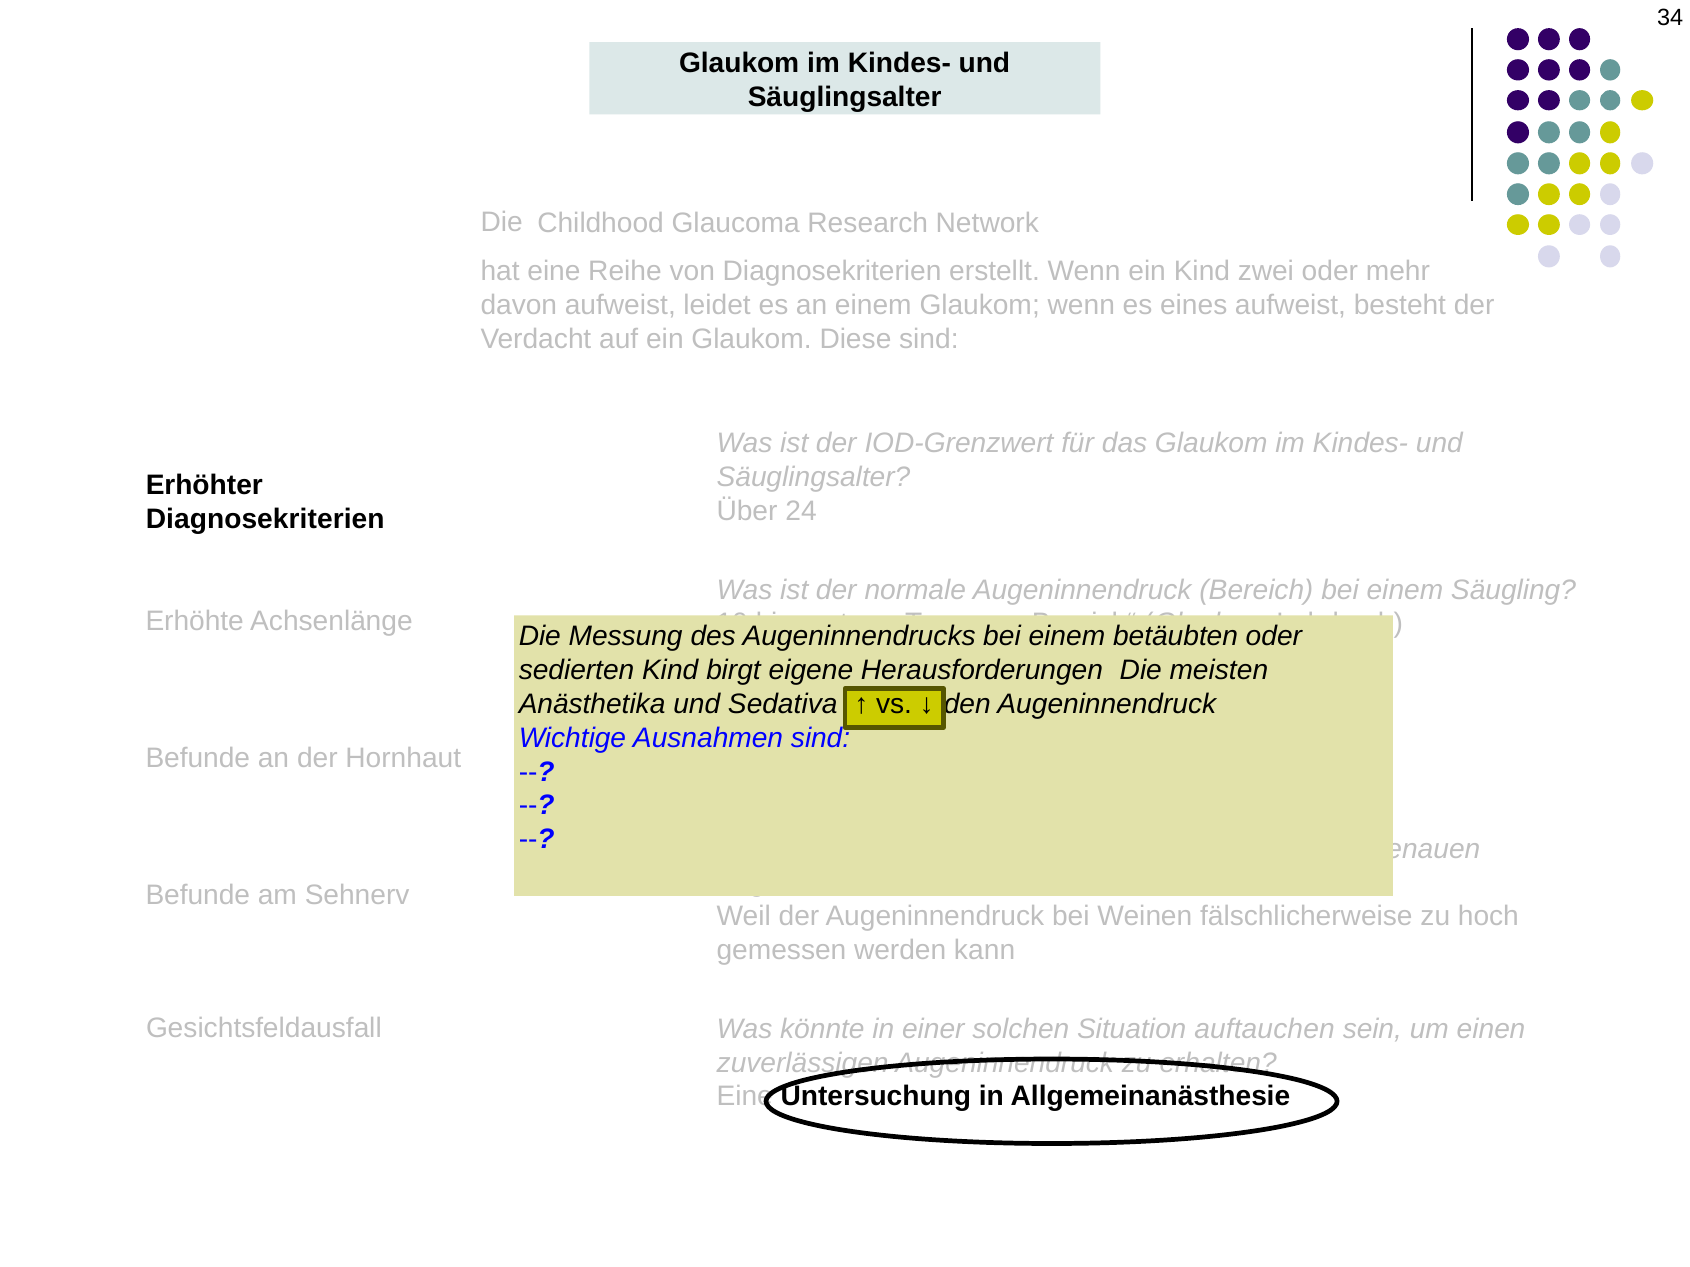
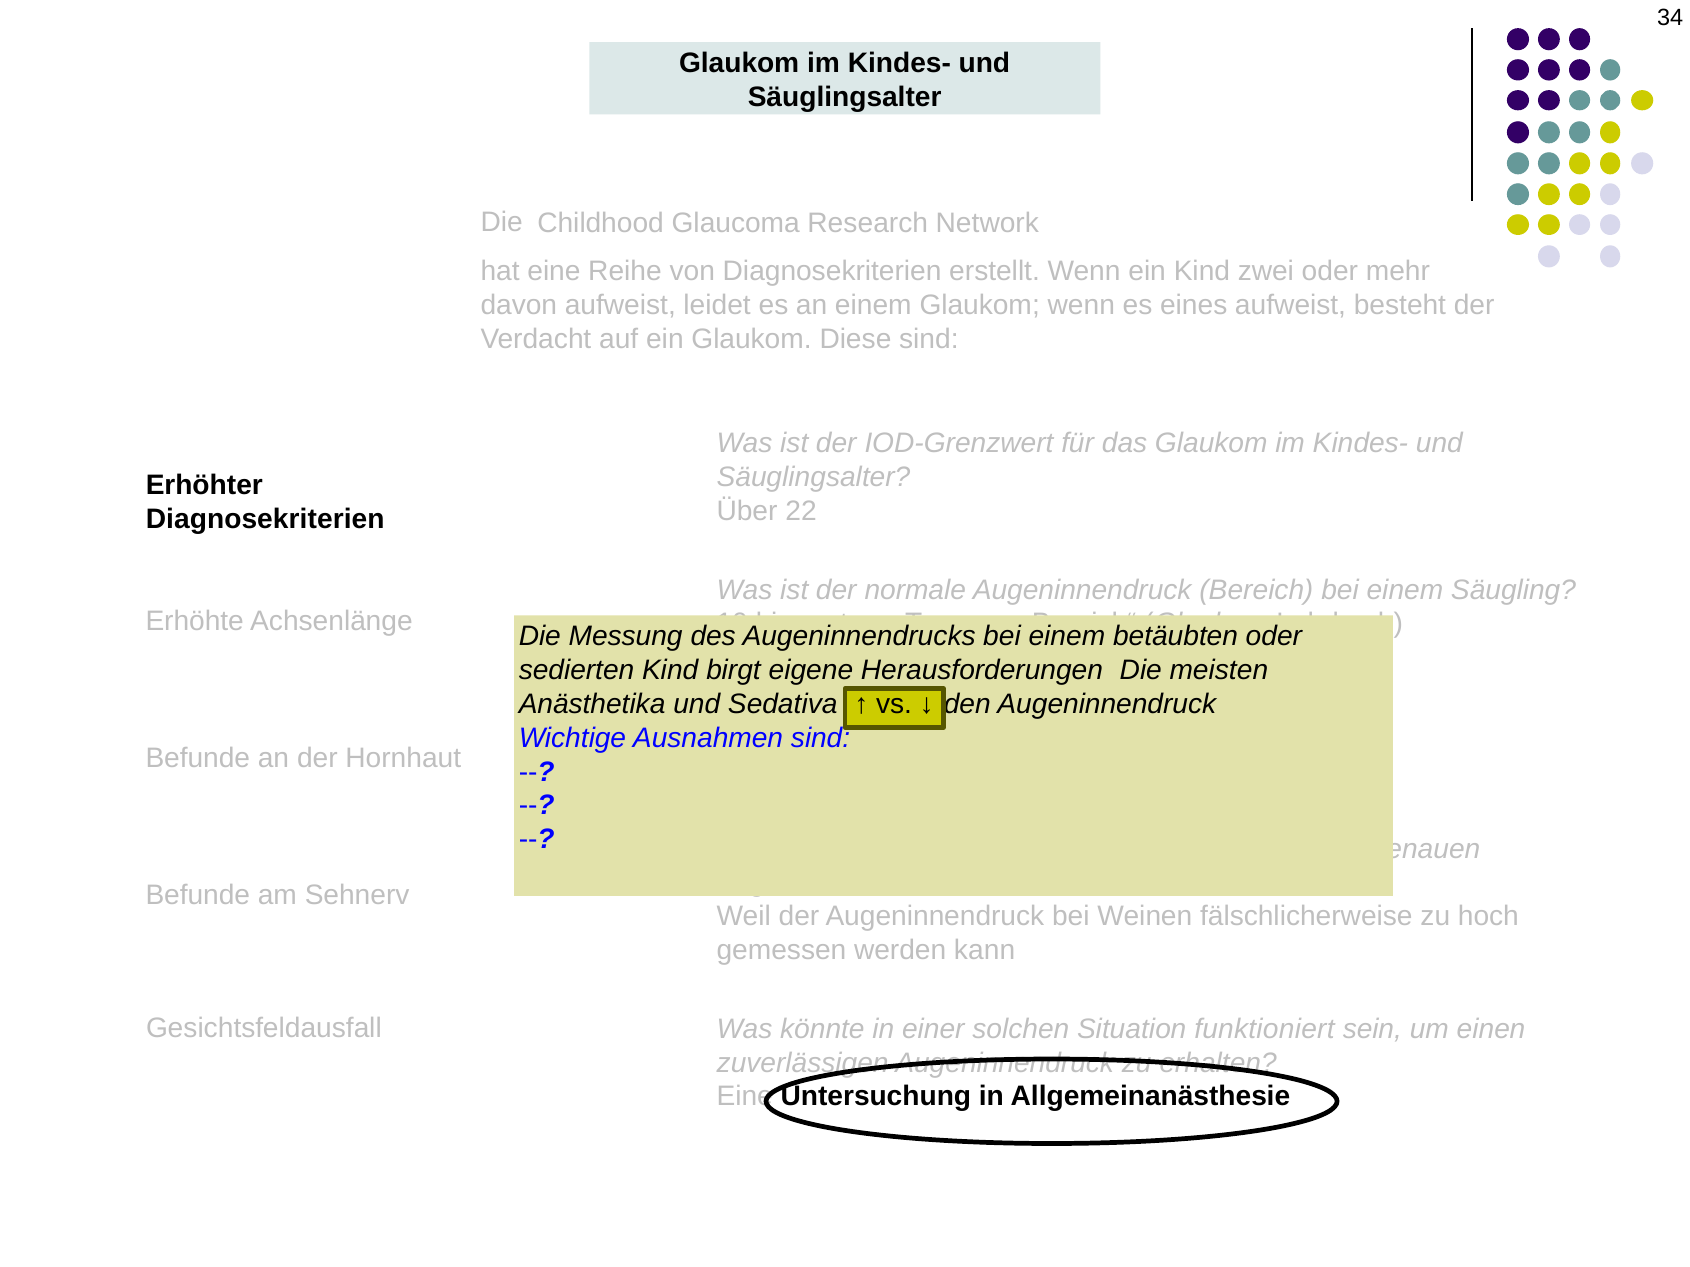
24: 24 -> 22
auftauchen: auftauchen -> funktioniert
